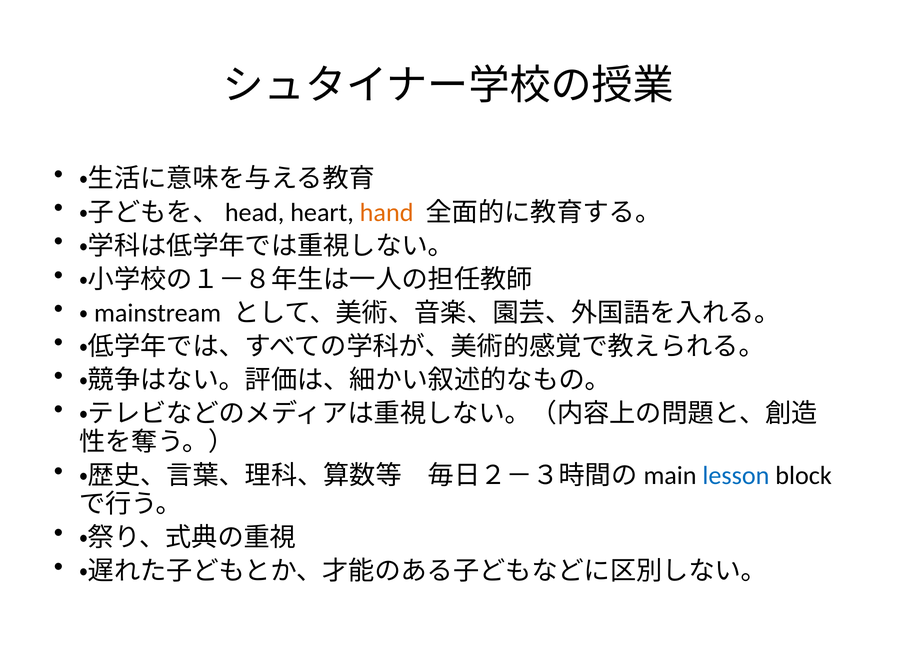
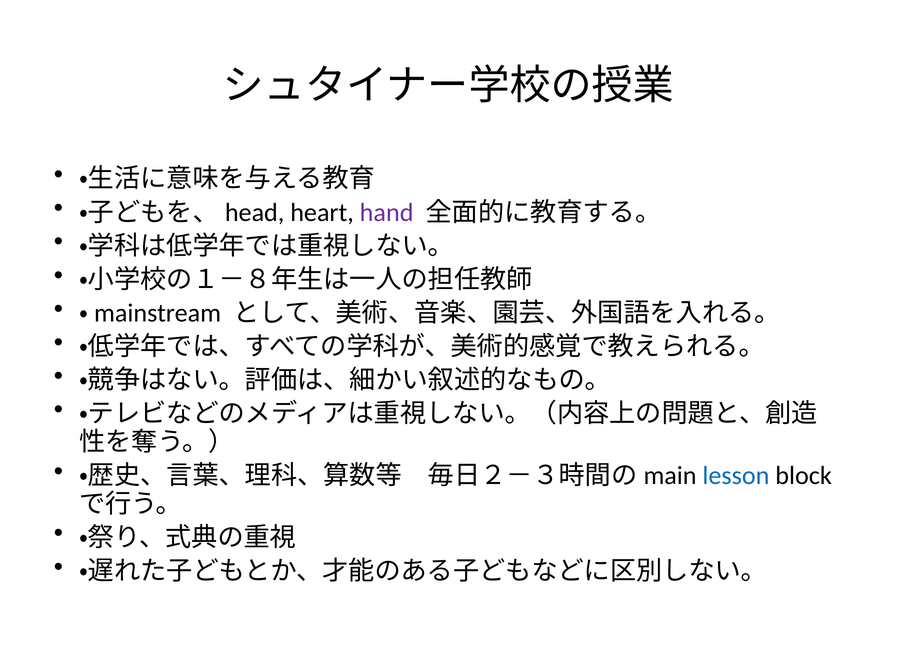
hand colour: orange -> purple
